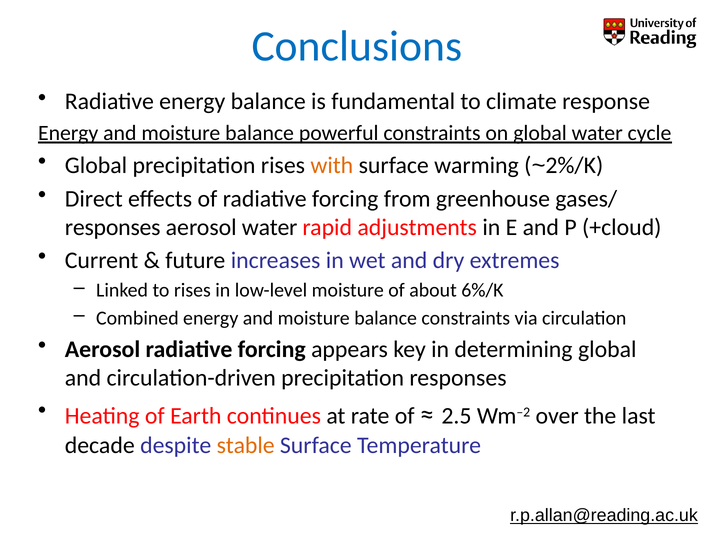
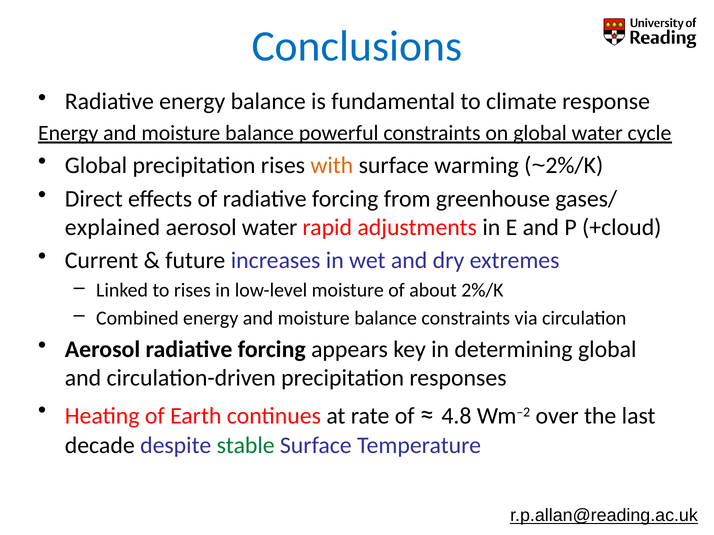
responses at (113, 227): responses -> explained
6%/K: 6%/K -> 2%/K
2.5: 2.5 -> 4.8
stable colour: orange -> green
